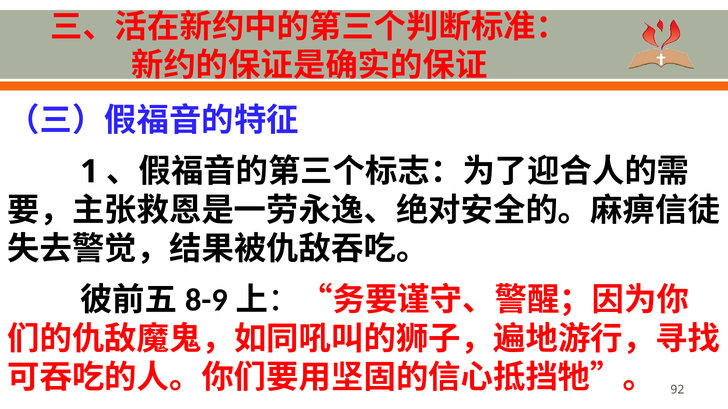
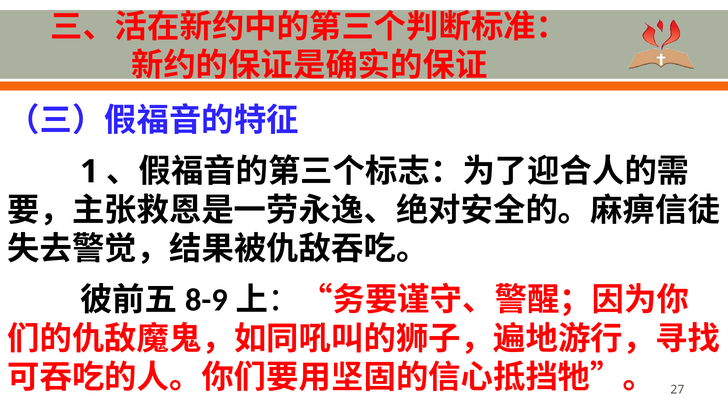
92: 92 -> 27
